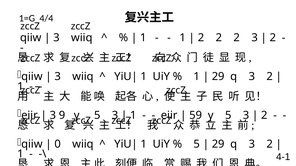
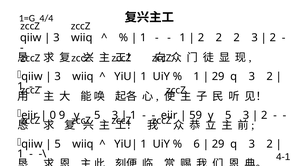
3 at (53, 116): 3 -> 0
0 at (58, 144): 0 -> 5
5 at (197, 144): 5 -> 6
